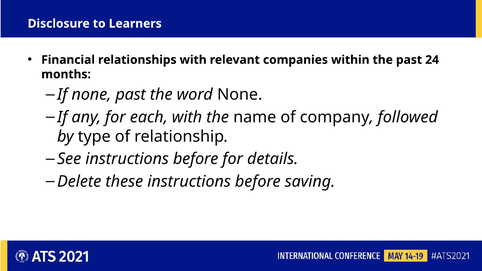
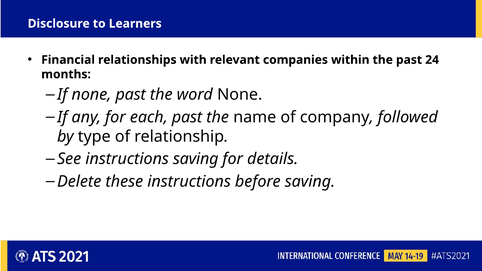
each with: with -> past
See instructions before: before -> saving
